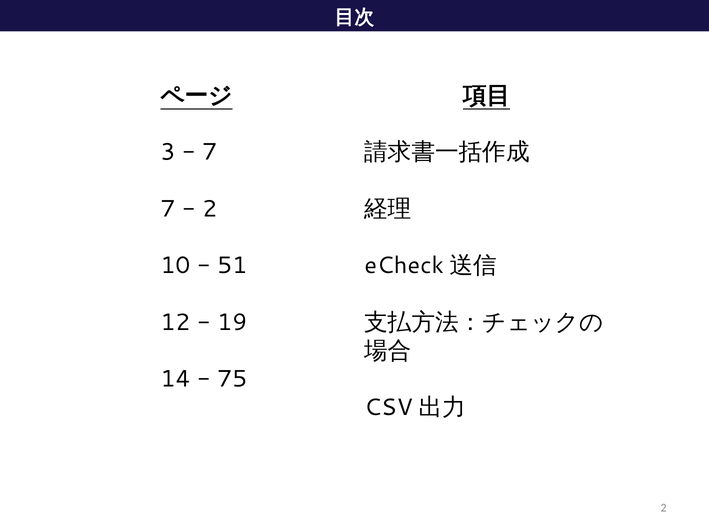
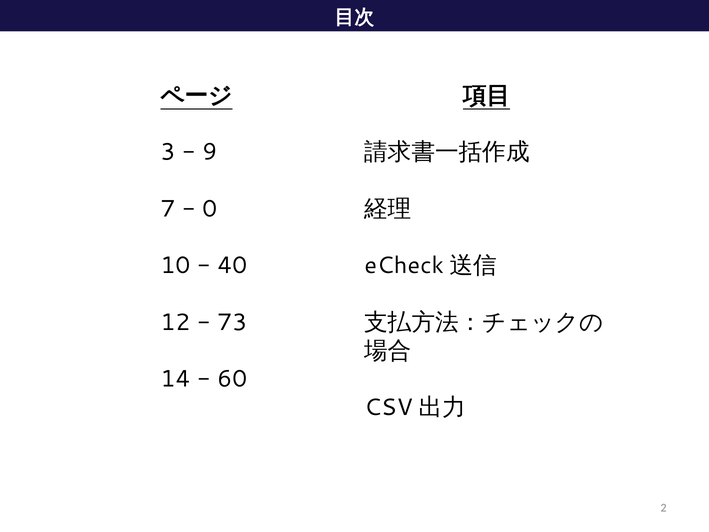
7 at (210, 152): 7 -> 9
2 at (210, 209): 2 -> 0
51: 51 -> 40
19: 19 -> 73
75: 75 -> 60
